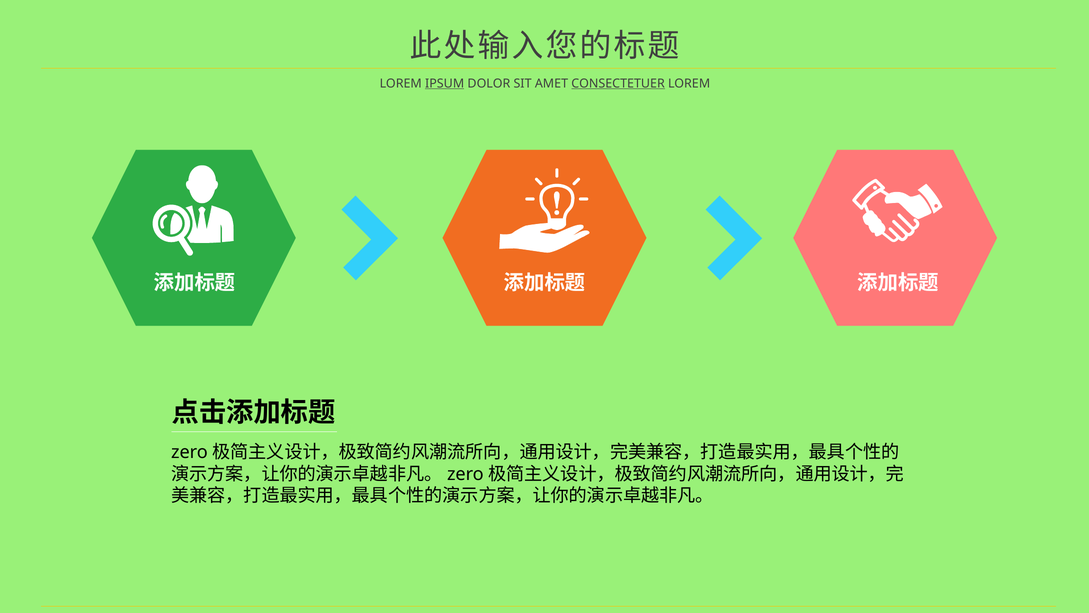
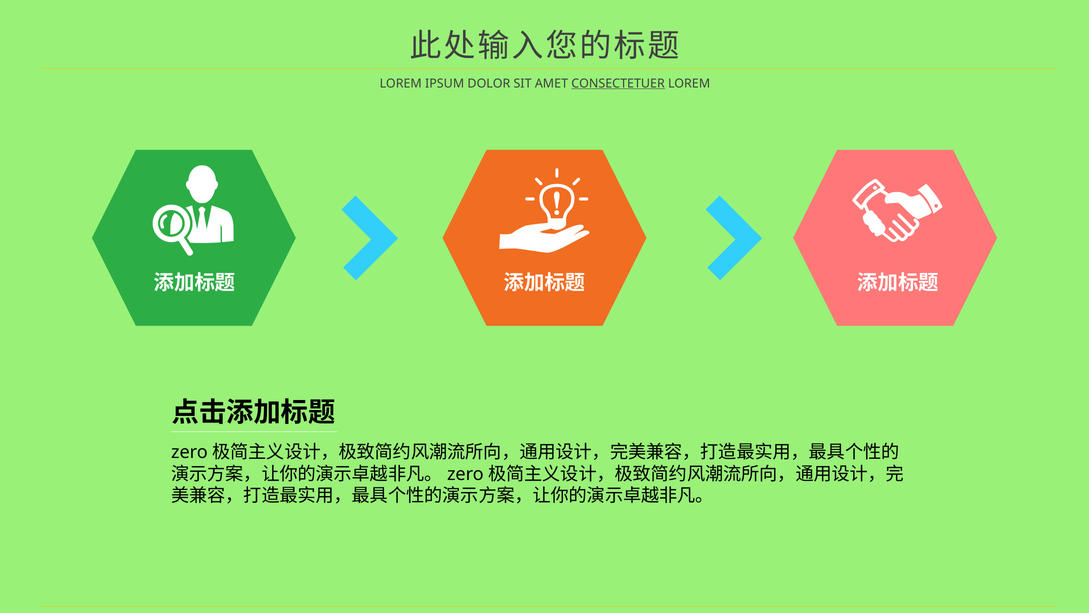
IPSUM underline: present -> none
